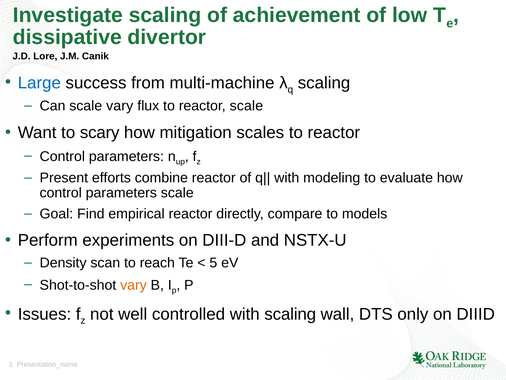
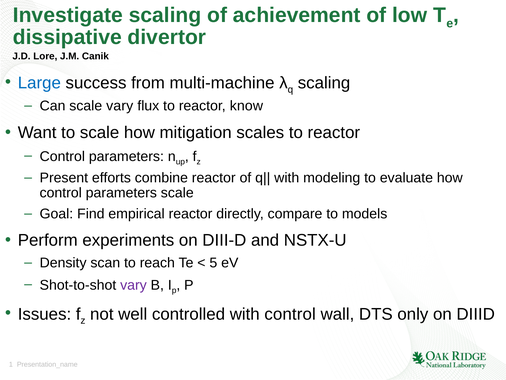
reactor scale: scale -> know
to scary: scary -> scale
vary at (133, 285) colour: orange -> purple
with scaling: scaling -> control
